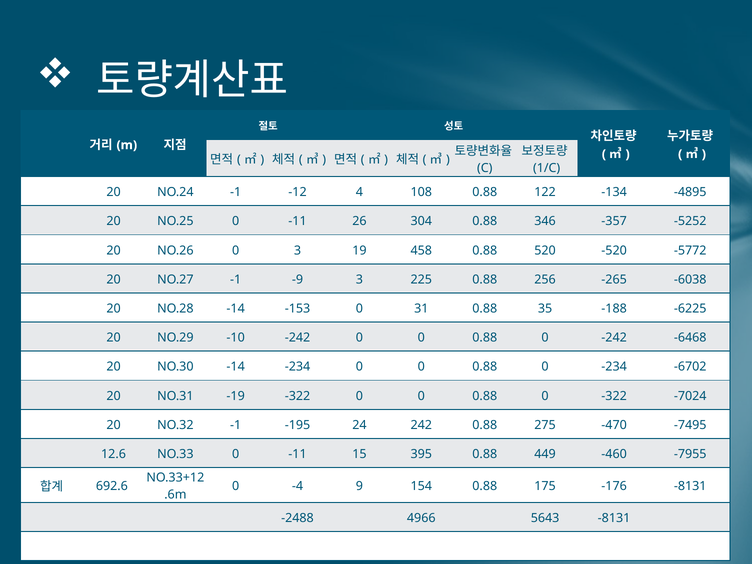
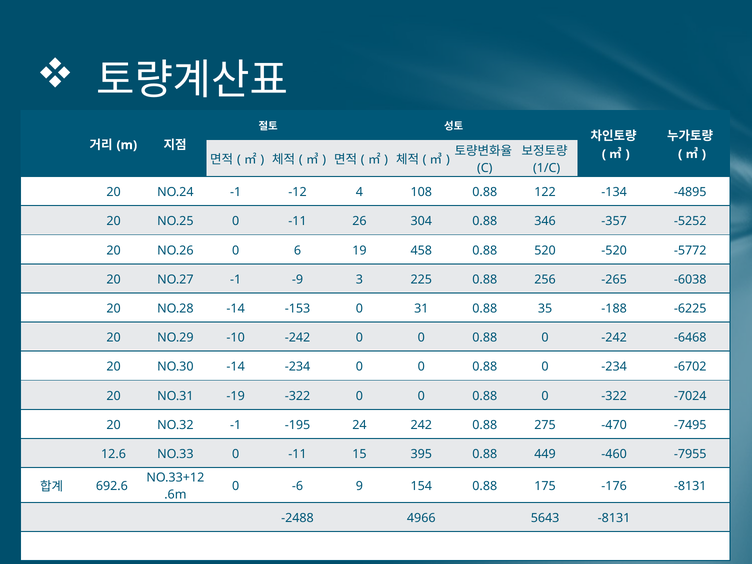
0 3: 3 -> 6
-4: -4 -> -6
